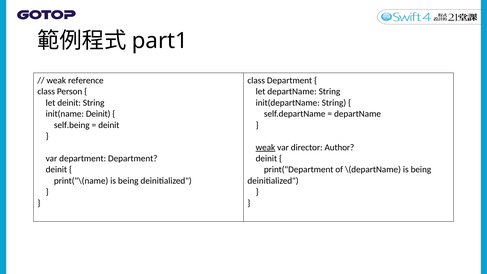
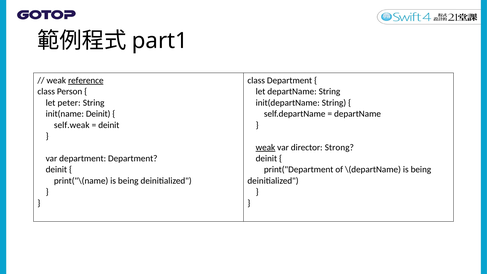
reference underline: none -> present
let deinit: deinit -> peter
self.being: self.being -> self.weak
Author: Author -> Strong
